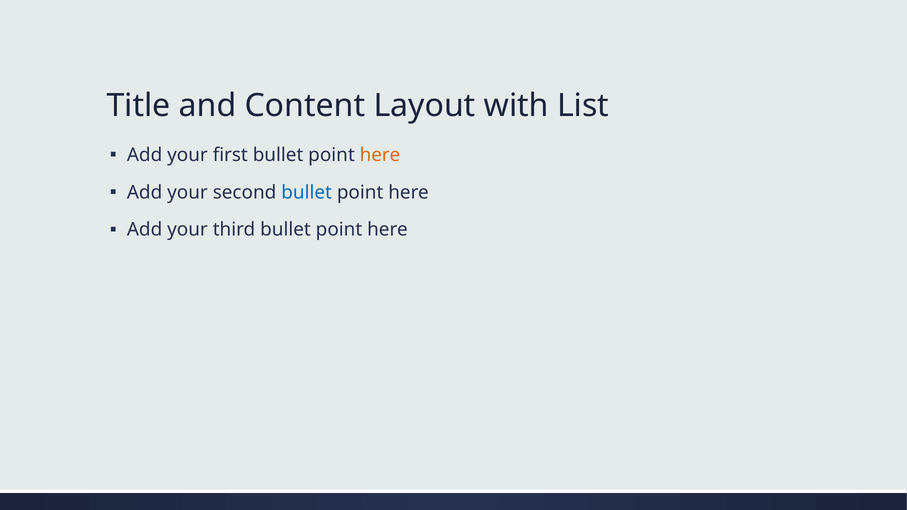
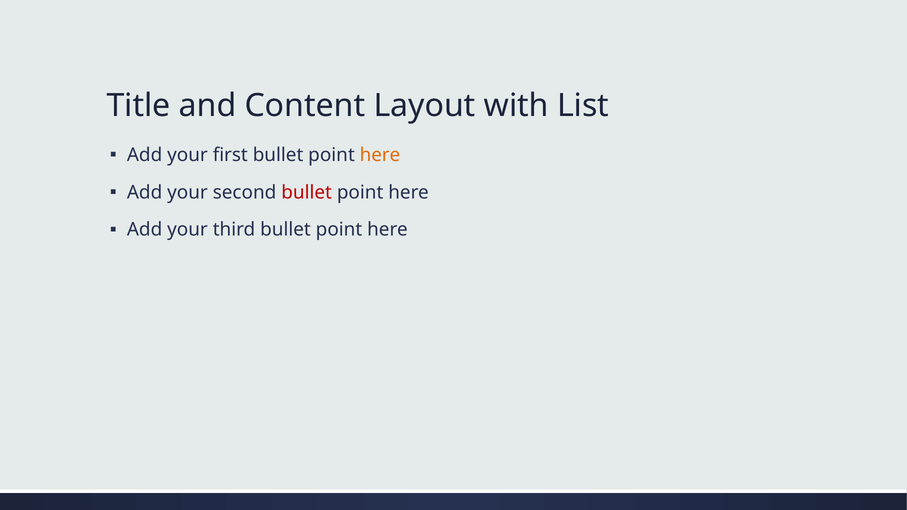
bullet at (307, 192) colour: blue -> red
